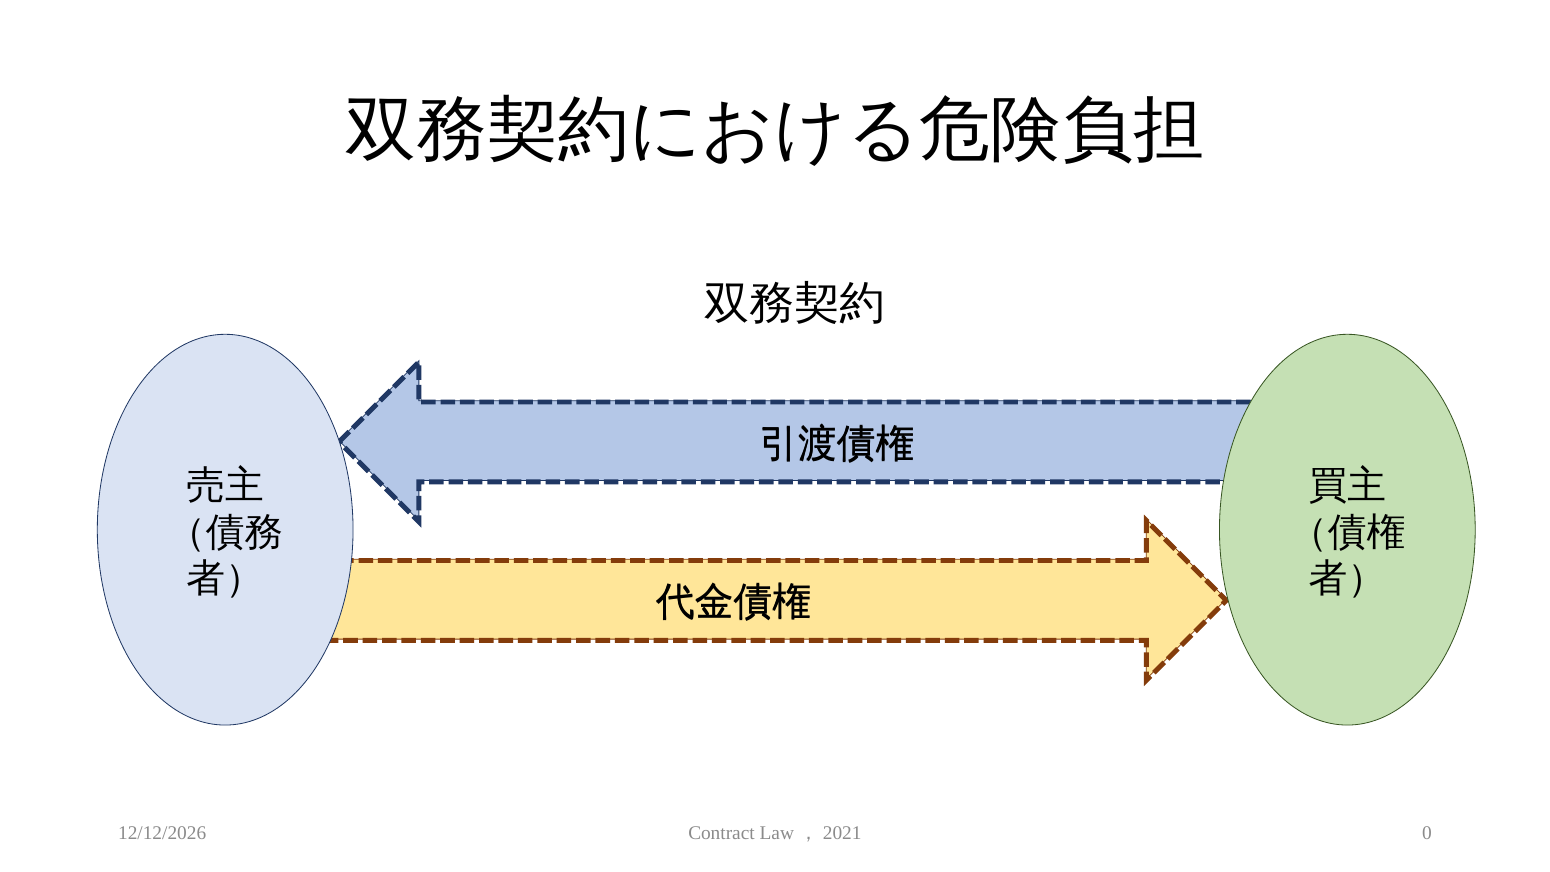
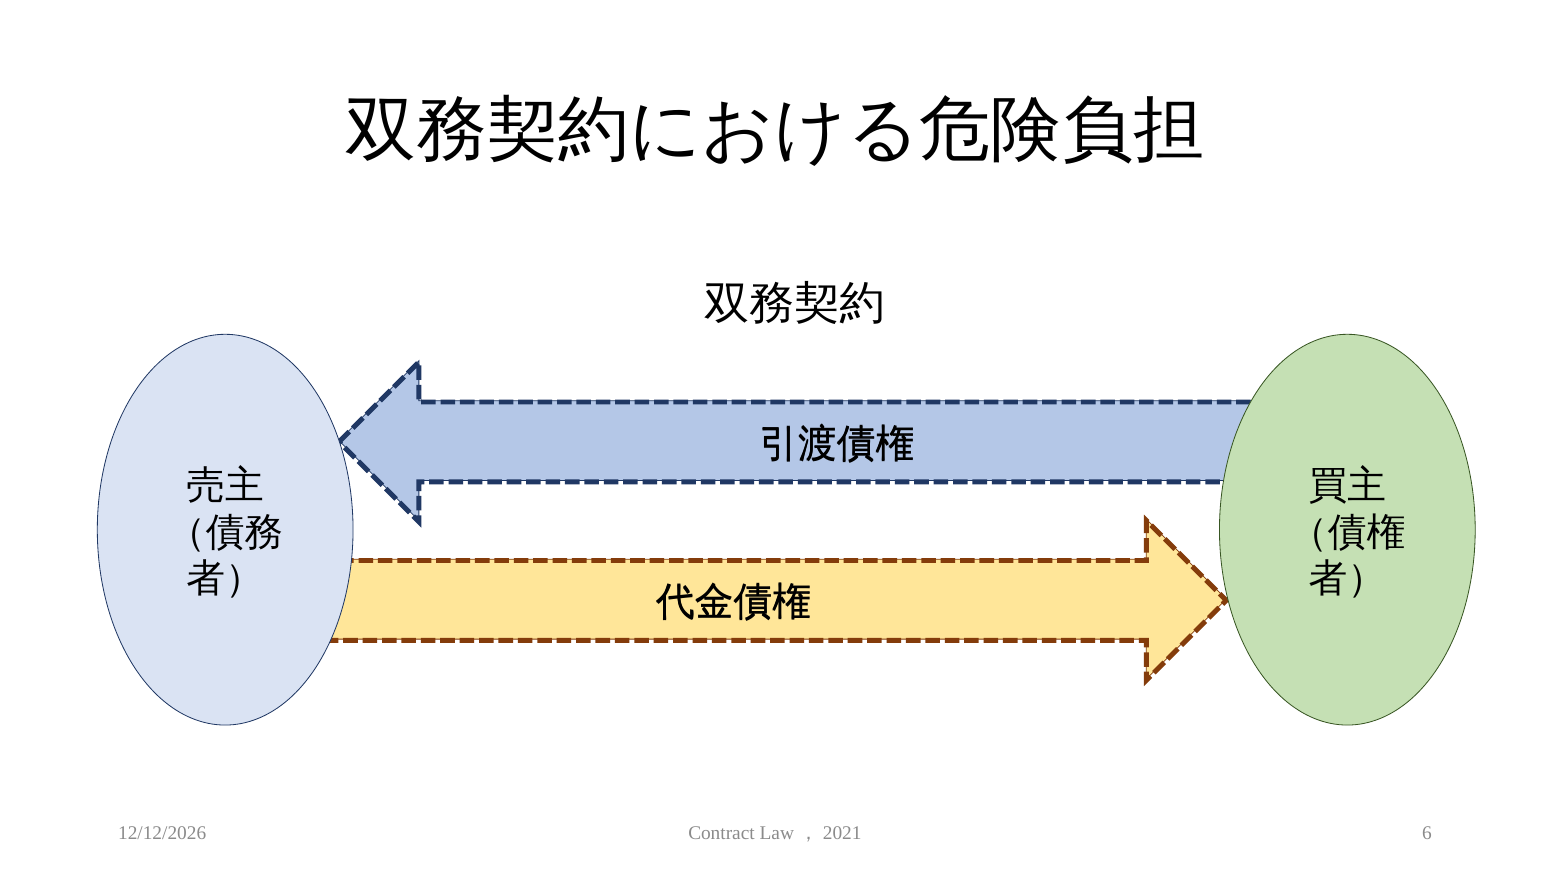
0: 0 -> 6
